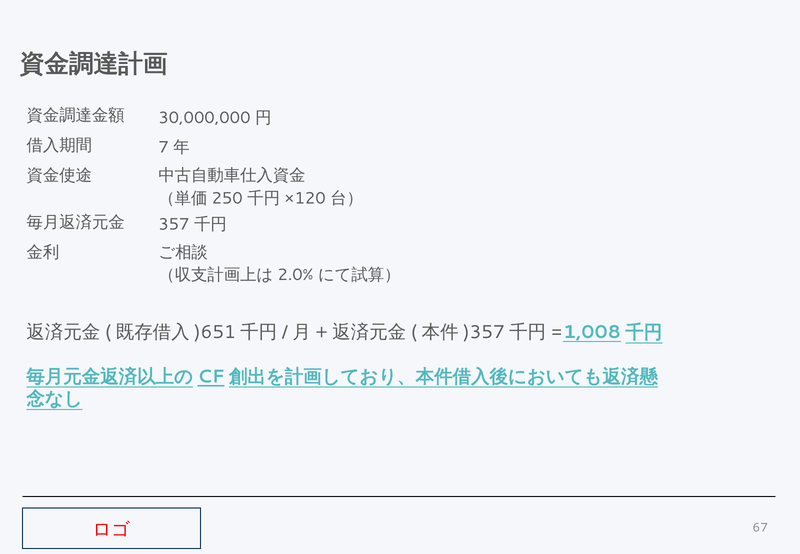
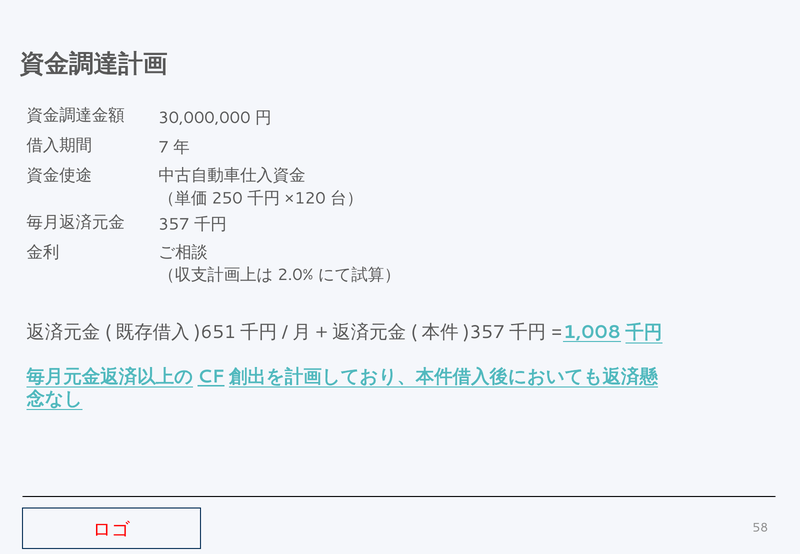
67: 67 -> 58
